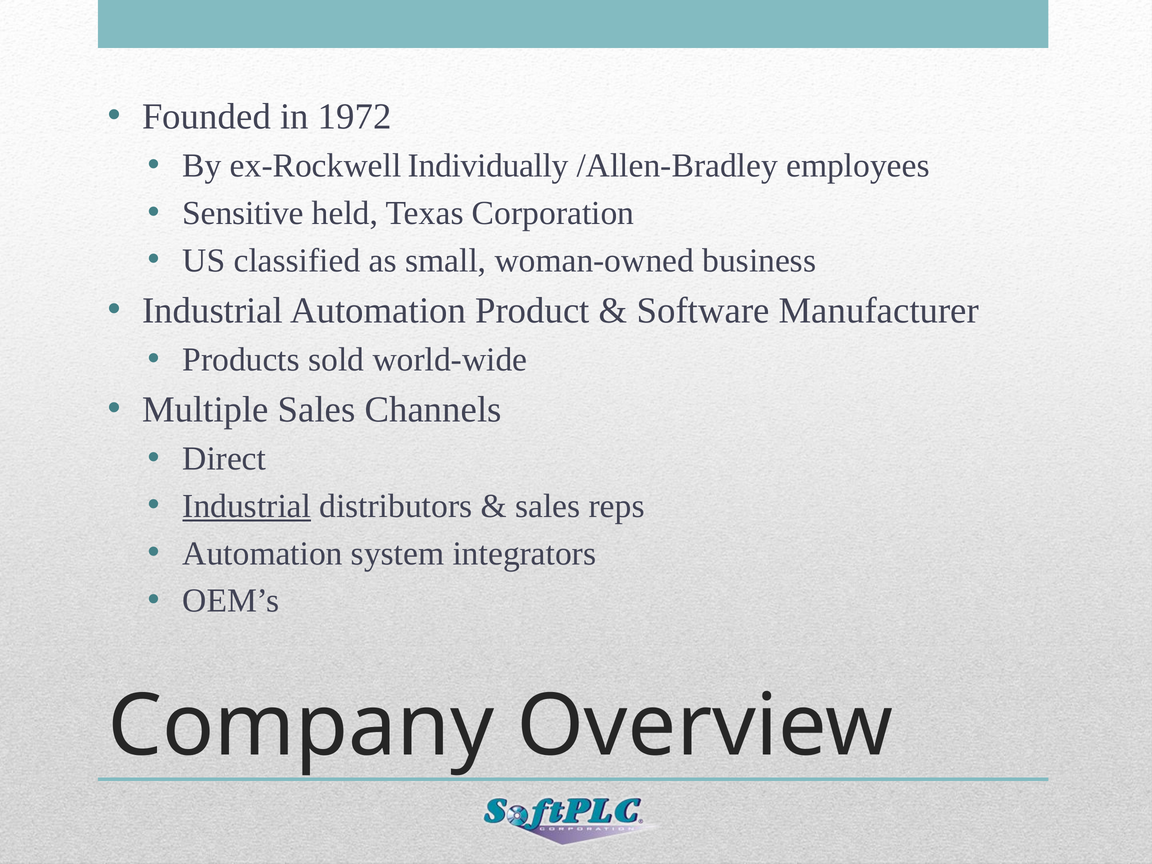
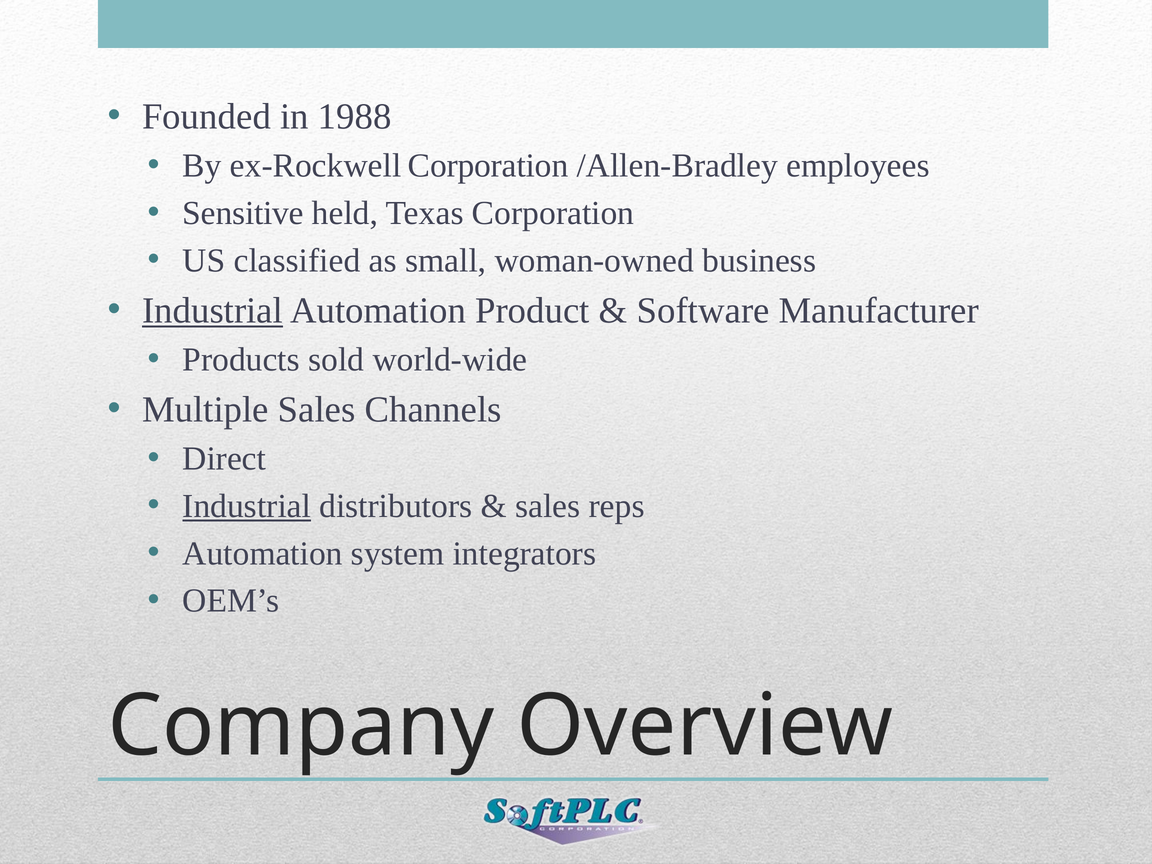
1972: 1972 -> 1988
ex-Rockwell Individually: Individually -> Corporation
Industrial at (213, 311) underline: none -> present
